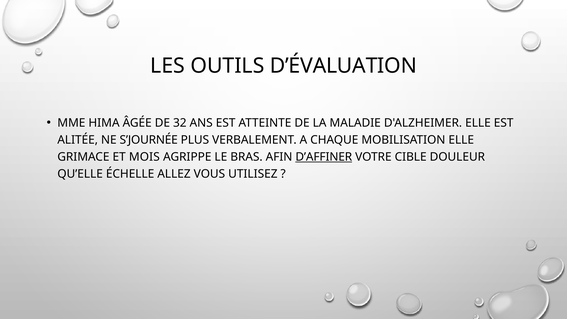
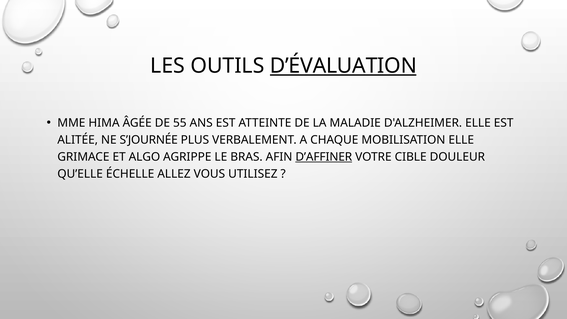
D’ÉVALUATION underline: none -> present
32: 32 -> 55
MOIS: MOIS -> ALGO
